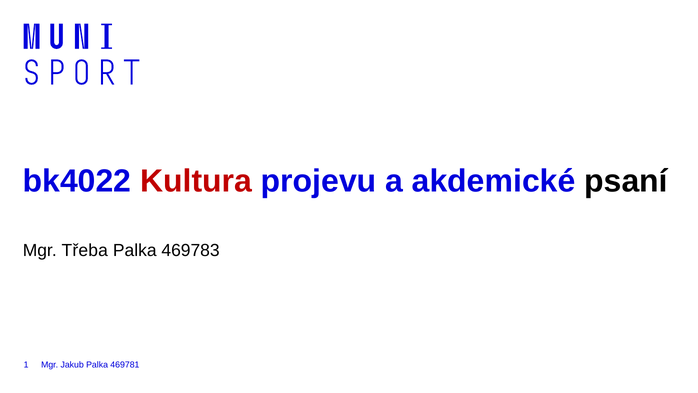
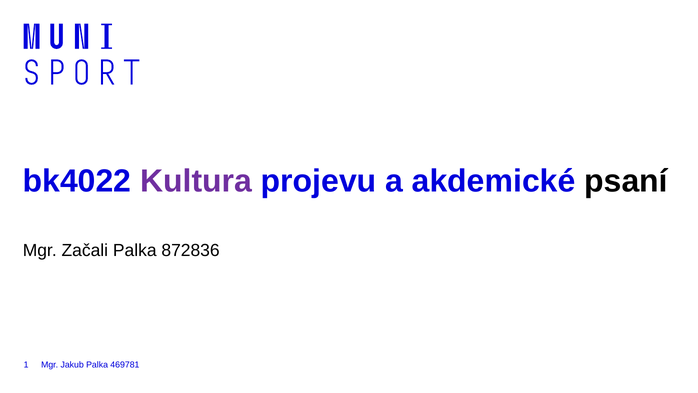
Kultura colour: red -> purple
Třeba: Třeba -> Začali
469783: 469783 -> 872836
